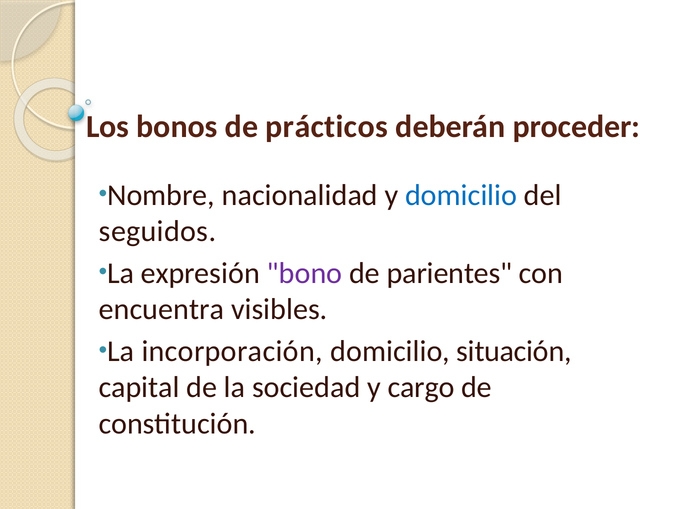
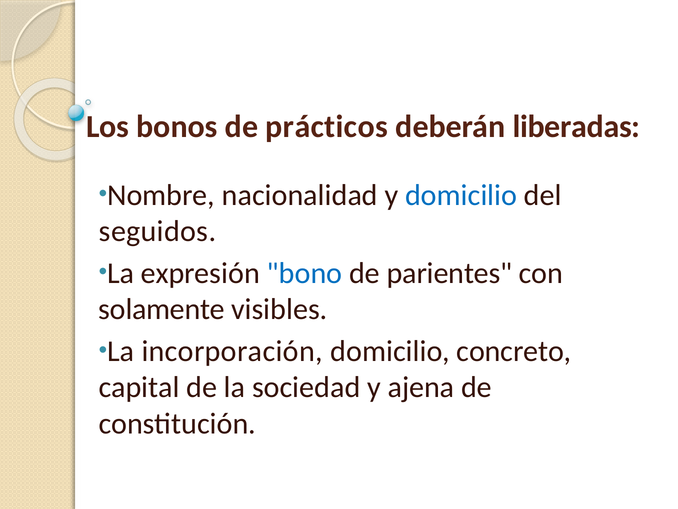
proceder: proceder -> liberadas
bono colour: purple -> blue
encuentra: encuentra -> solamente
situación: situación -> concreto
cargo: cargo -> ajena
